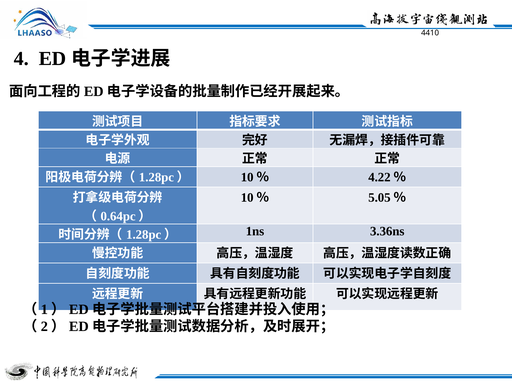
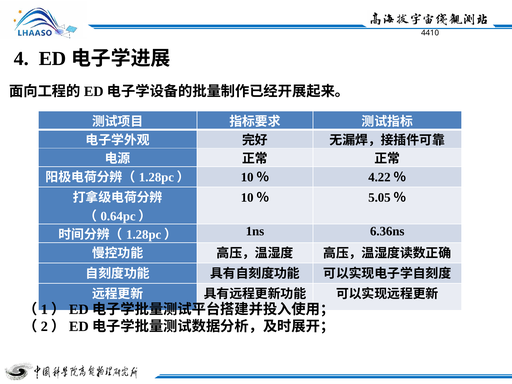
3.36ns: 3.36ns -> 6.36ns
